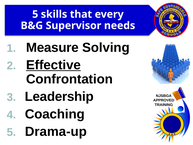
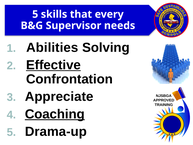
Measure: Measure -> Abilities
Leadership: Leadership -> Appreciate
Coaching underline: none -> present
